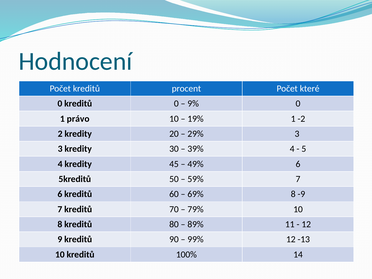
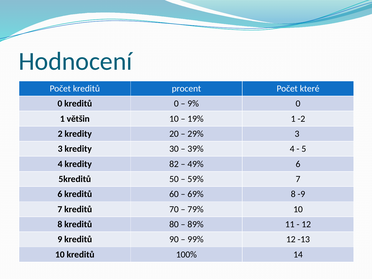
právo: právo -> většin
45: 45 -> 82
